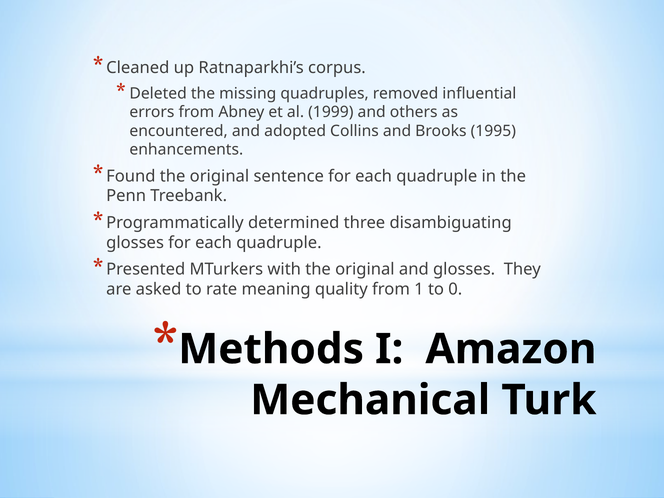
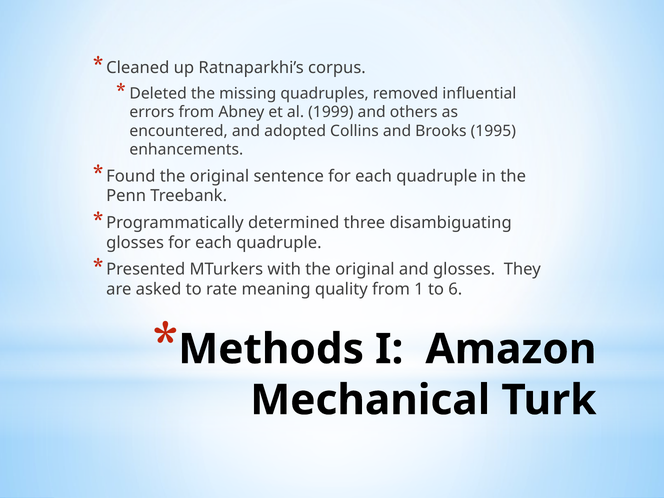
0: 0 -> 6
